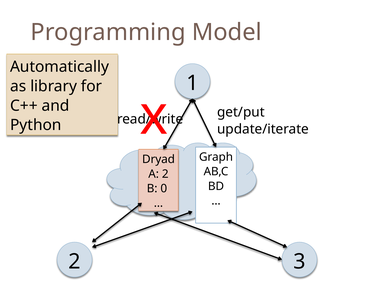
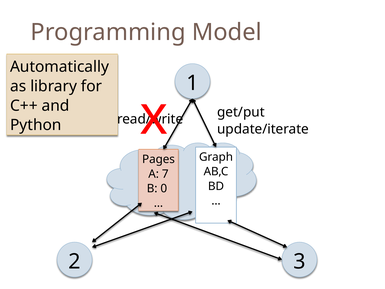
Dryad: Dryad -> Pages
A 2: 2 -> 7
